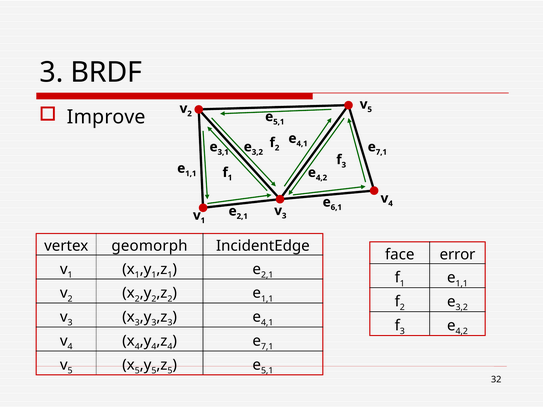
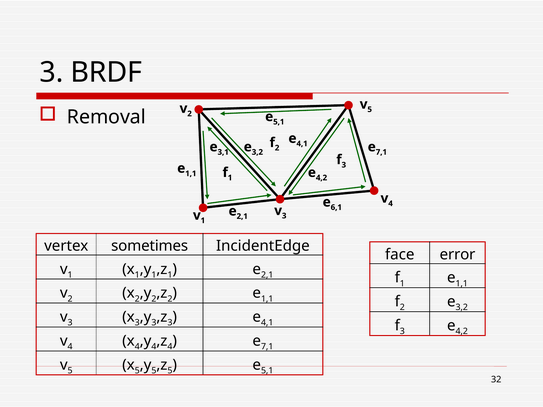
Improve: Improve -> Removal
geomorph: geomorph -> sometimes
